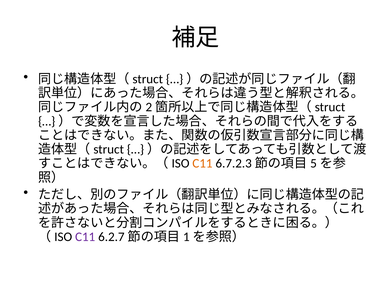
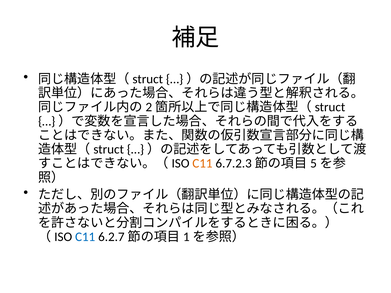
C11 at (85, 237) colour: purple -> blue
